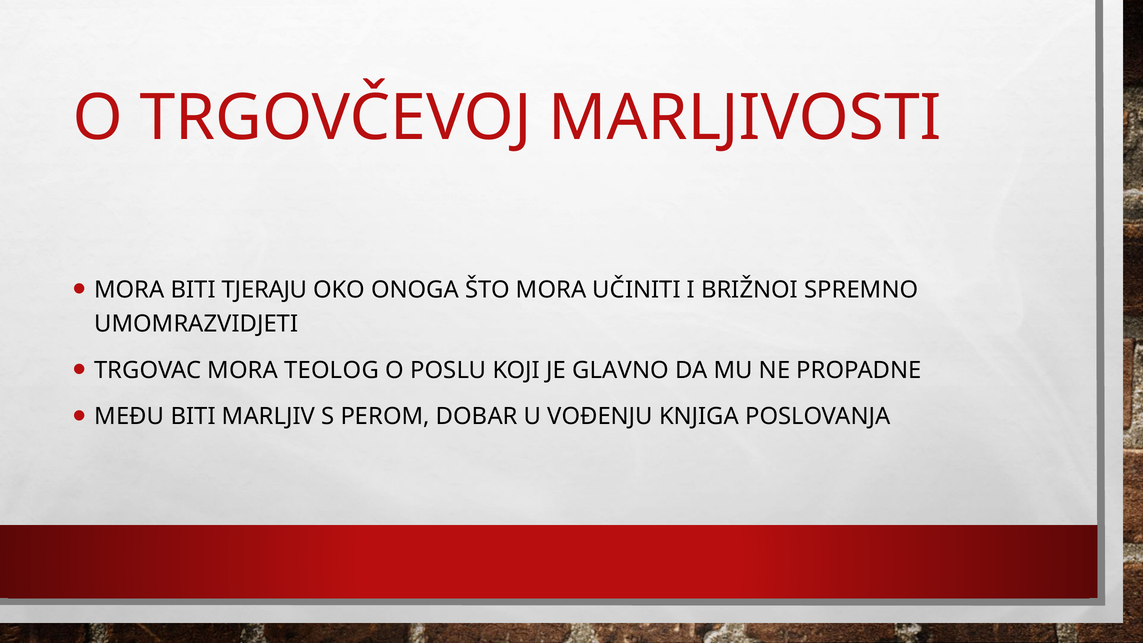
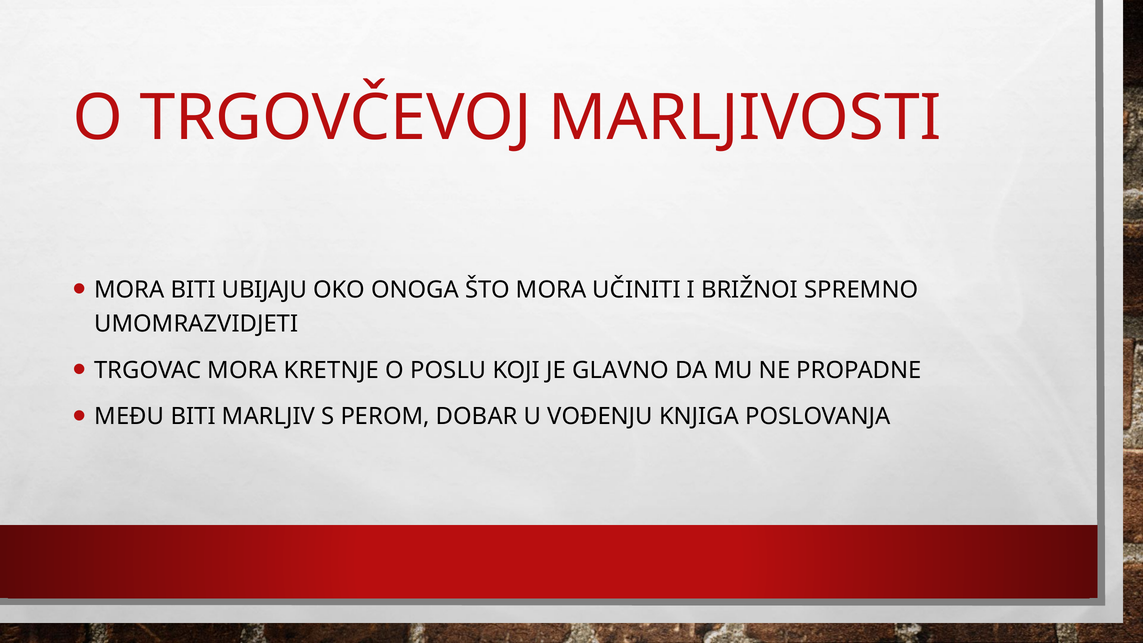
TJERAJU: TJERAJU -> UBIJAJU
TEOLOG: TEOLOG -> KRETNJE
